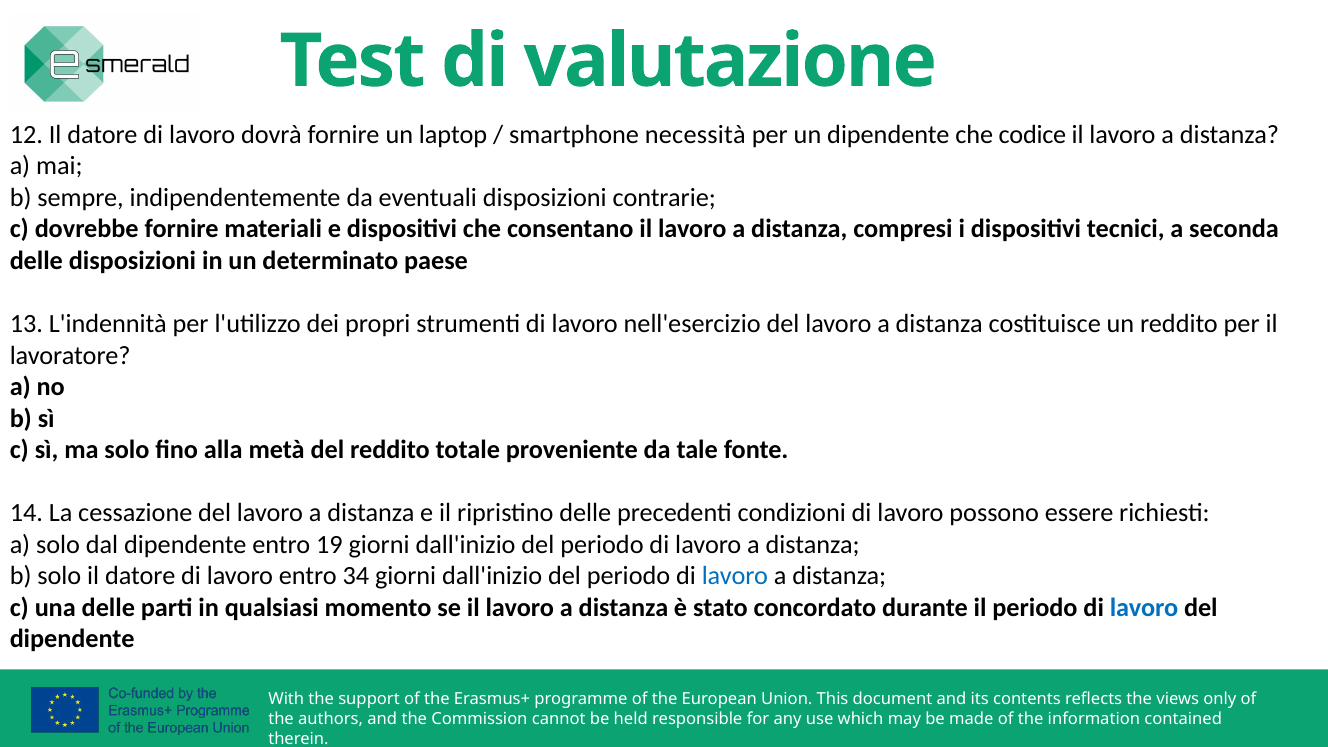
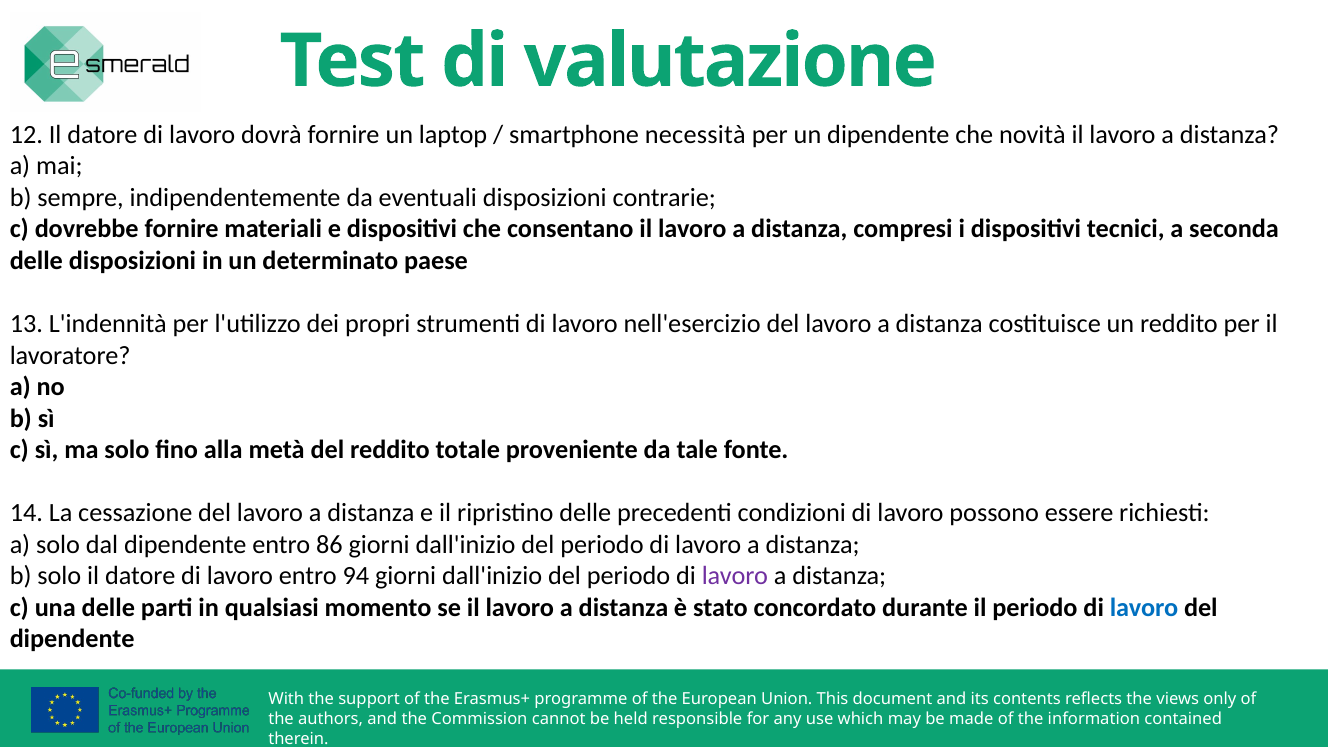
codice: codice -> novità
19: 19 -> 86
34: 34 -> 94
lavoro at (735, 576) colour: blue -> purple
